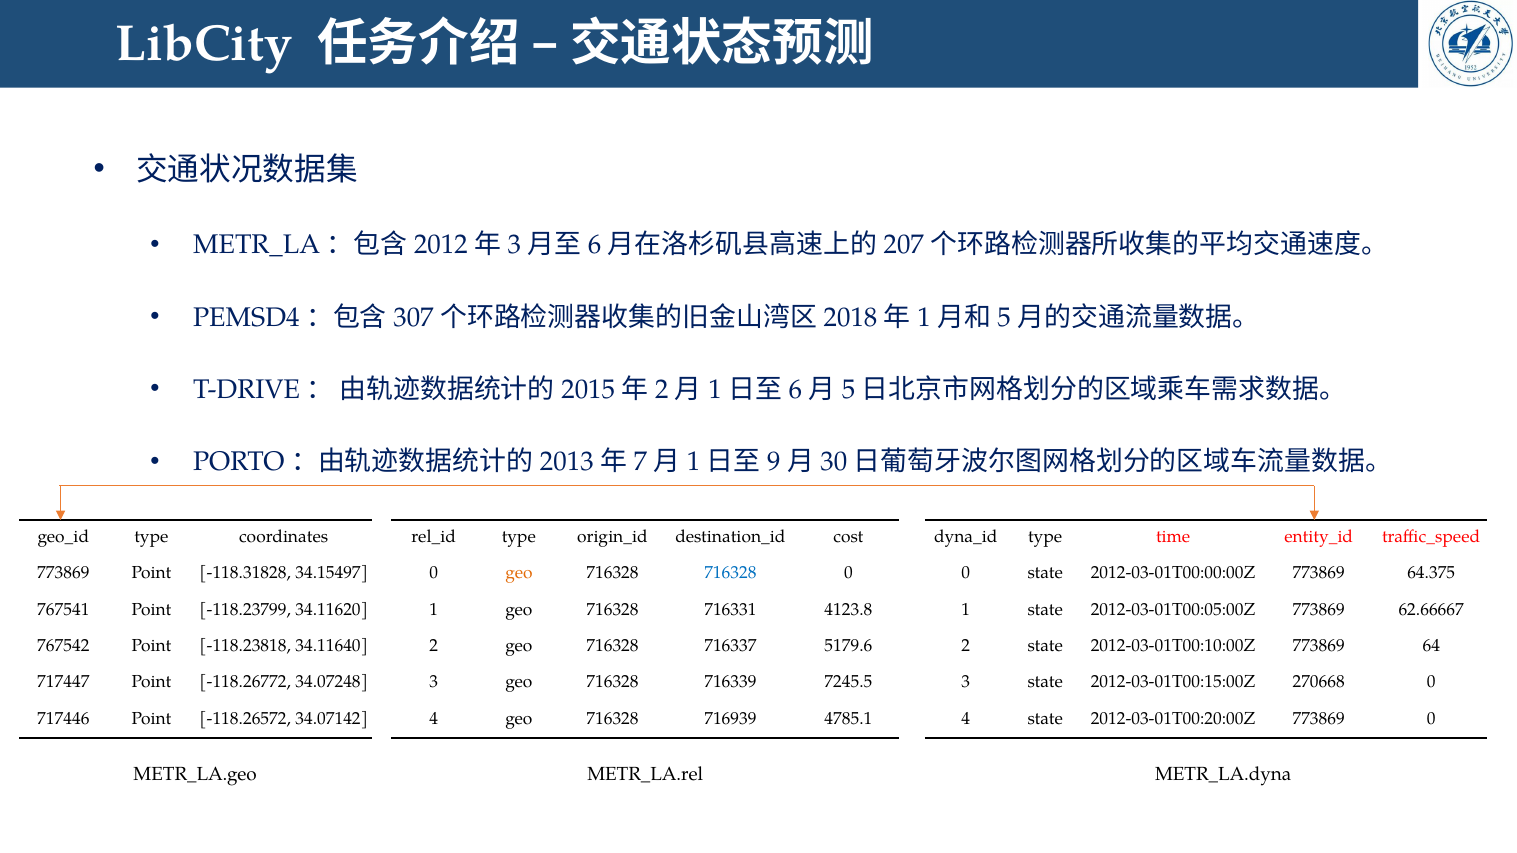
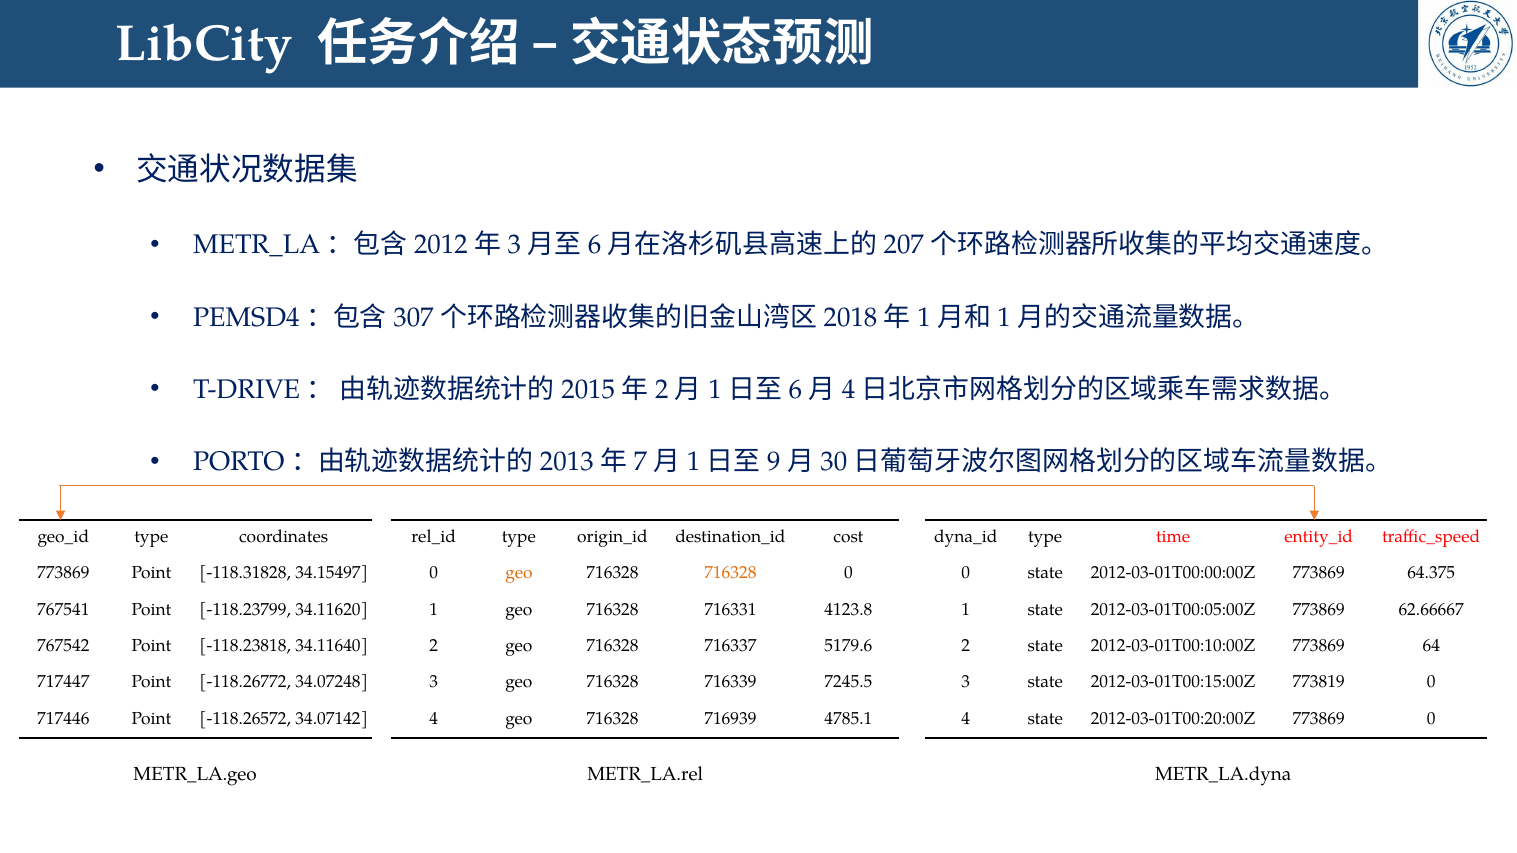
5 at (1004, 317): 5 -> 1
5 at (849, 390): 5 -> 4
716328 at (730, 573) colour: blue -> orange
270668: 270668 -> 773819
